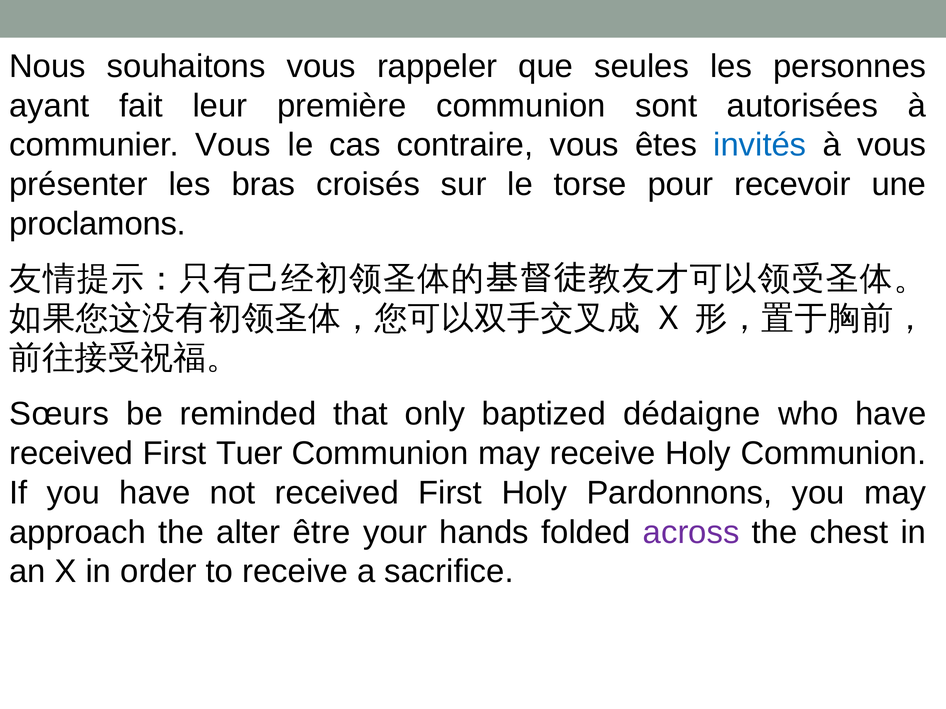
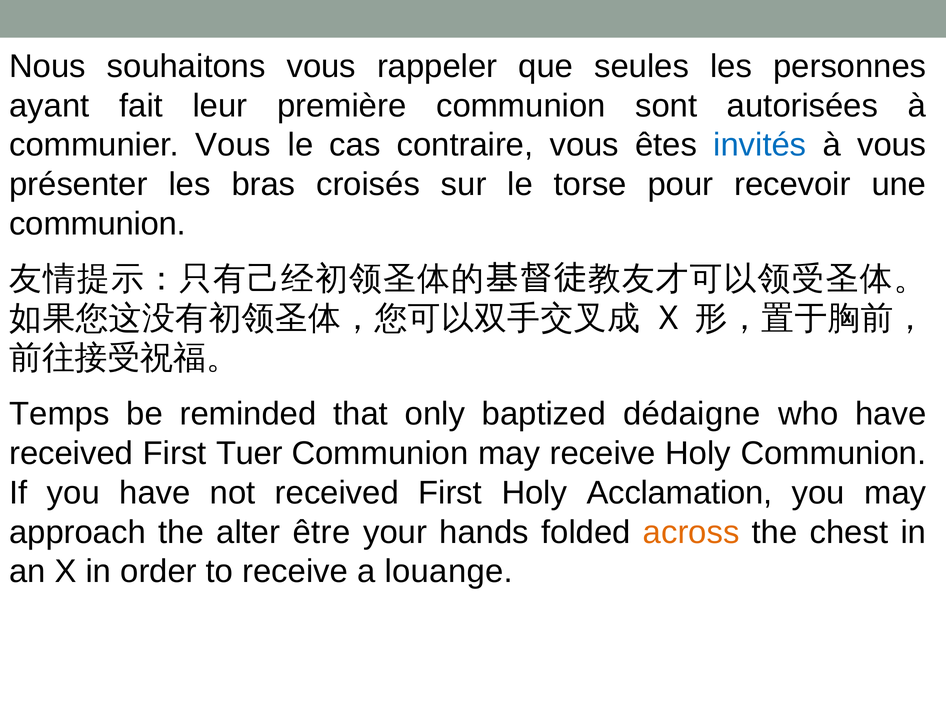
proclamons at (98, 224): proclamons -> communion
Sœurs: Sœurs -> Temps
Pardonnons: Pardonnons -> Acclamation
across colour: purple -> orange
sacrifice: sacrifice -> louange
